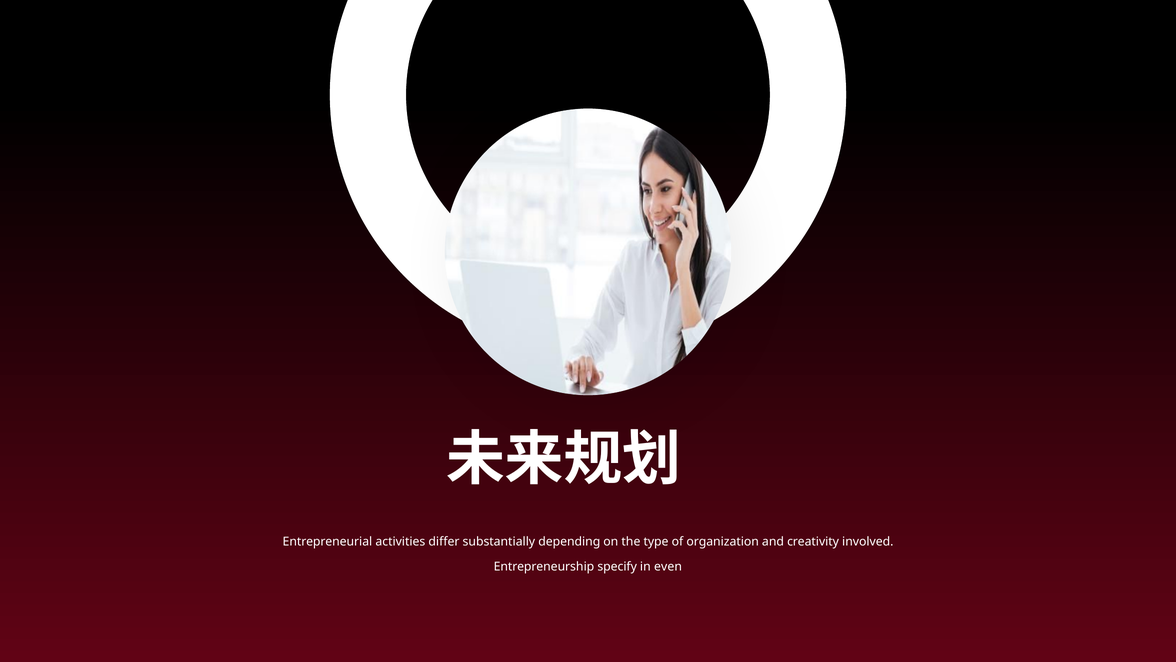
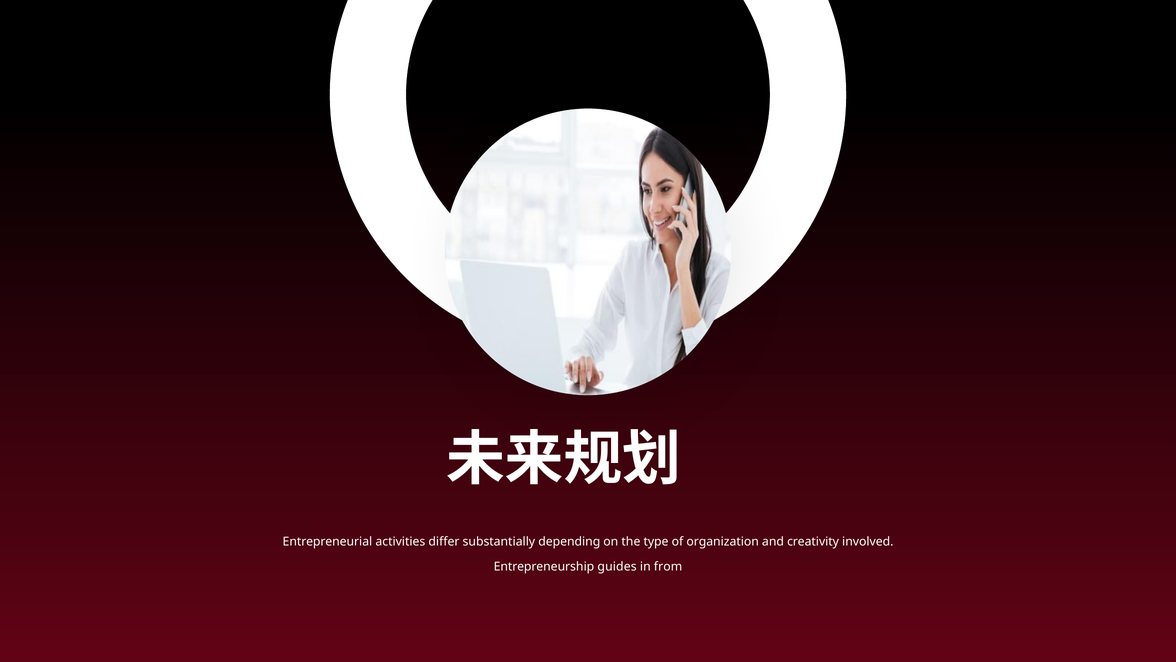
specify: specify -> guides
even: even -> from
